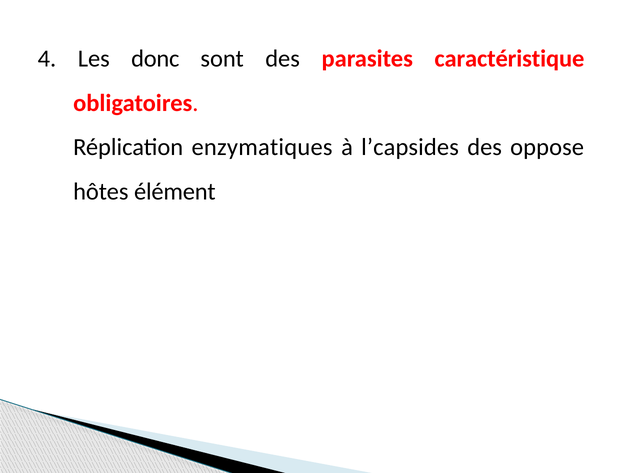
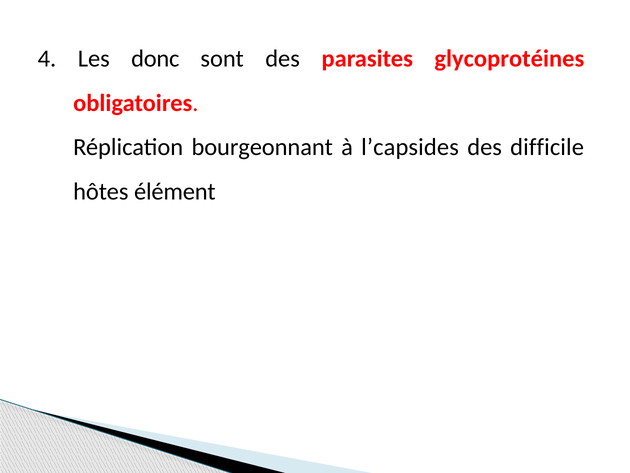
caractéristique: caractéristique -> glycoprotéines
enzymatiques: enzymatiques -> bourgeonnant
oppose: oppose -> difficile
